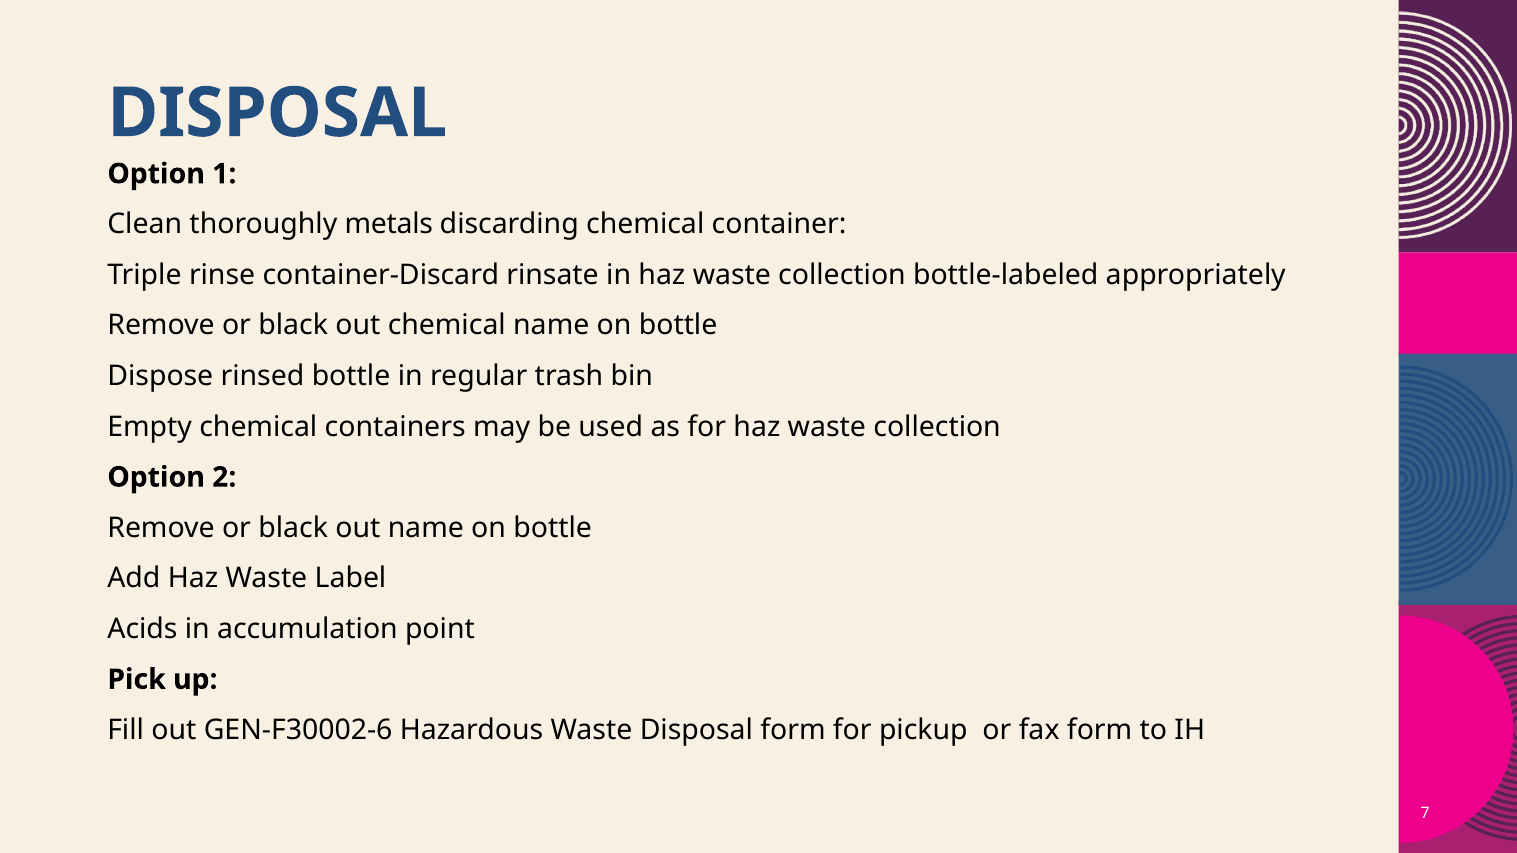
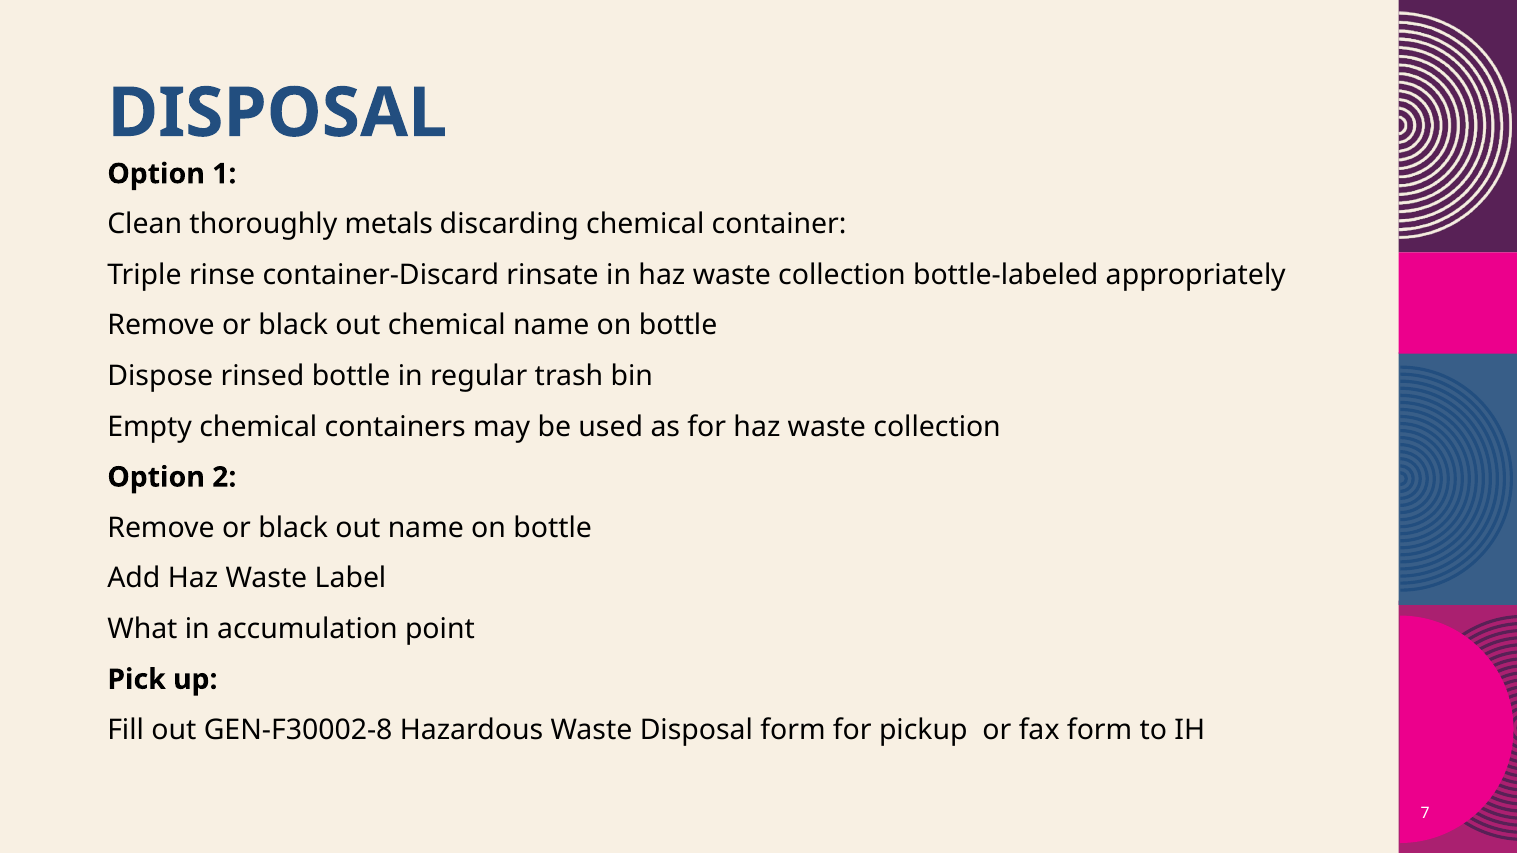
Acids: Acids -> What
GEN-F30002-6: GEN-F30002-6 -> GEN-F30002-8
